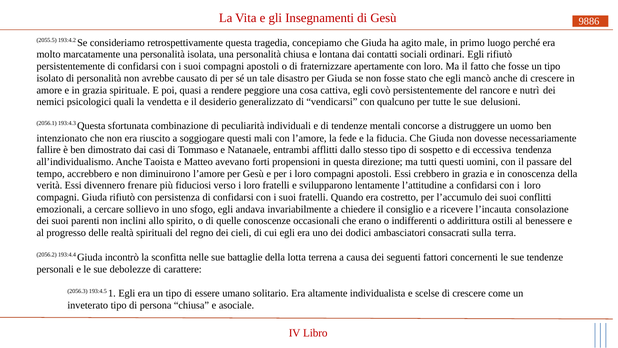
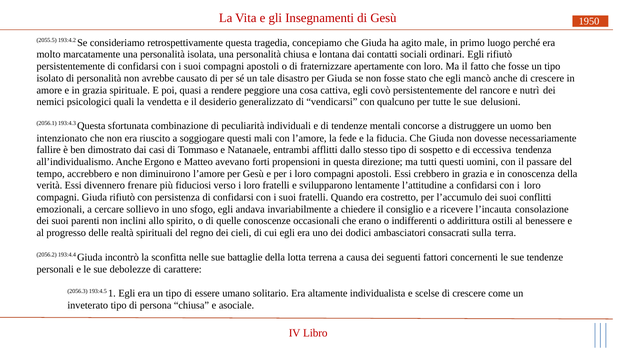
9886: 9886 -> 1950
Taoista: Taoista -> Ergono
